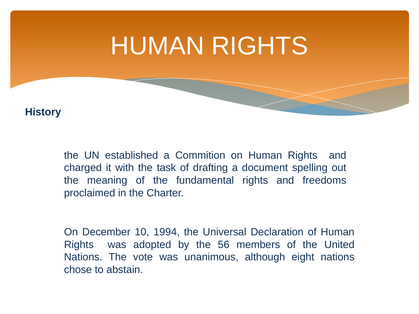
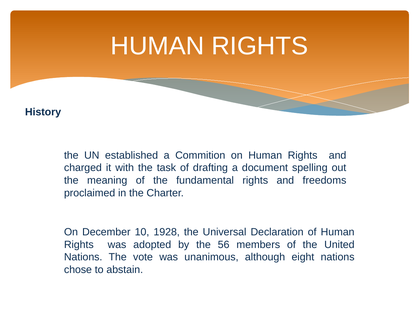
1994: 1994 -> 1928
